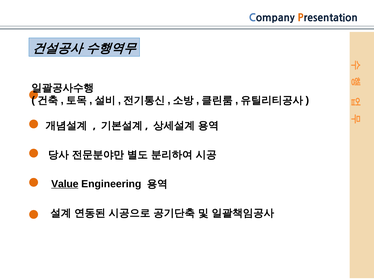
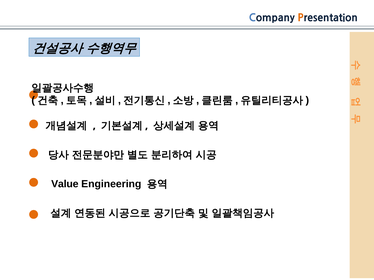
Value underline: present -> none
